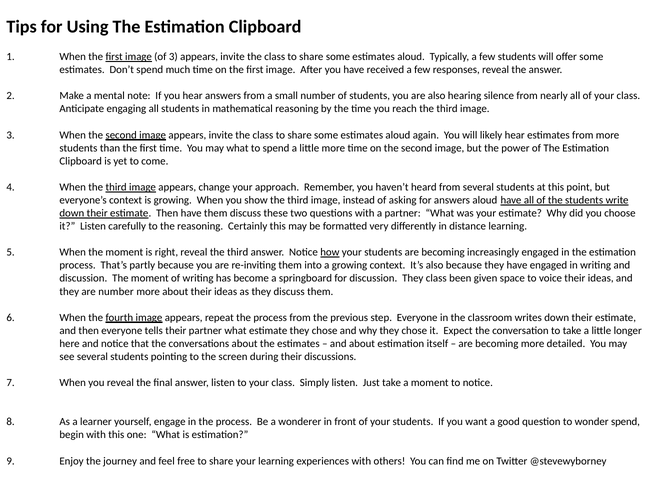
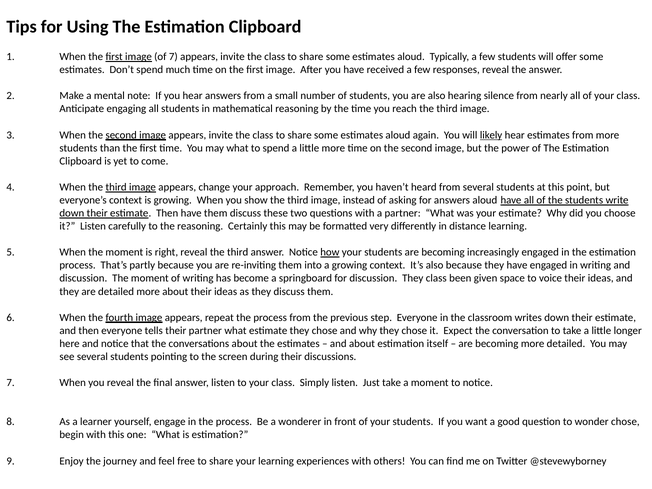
of 3: 3 -> 7
likely underline: none -> present
are number: number -> detailed
wonder spend: spend -> chose
